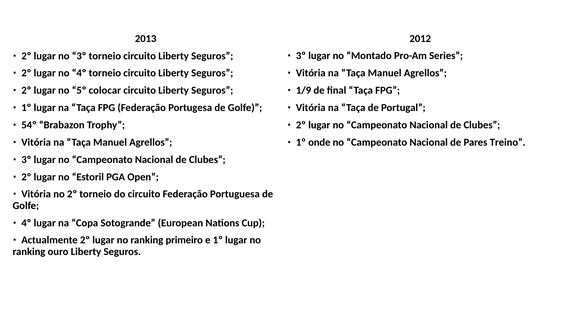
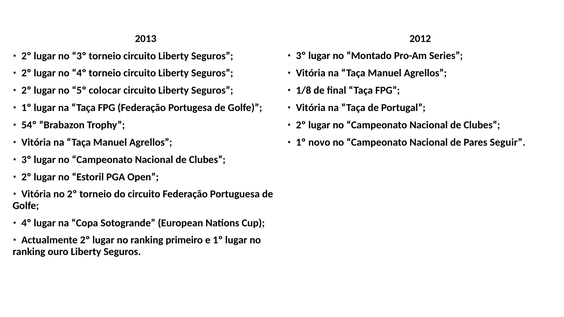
1/9: 1/9 -> 1/8
onde: onde -> novo
Treino: Treino -> Seguir
